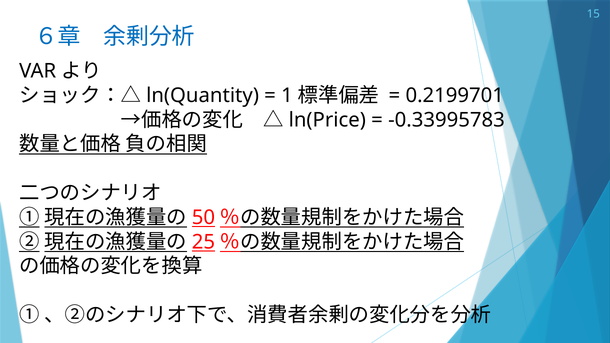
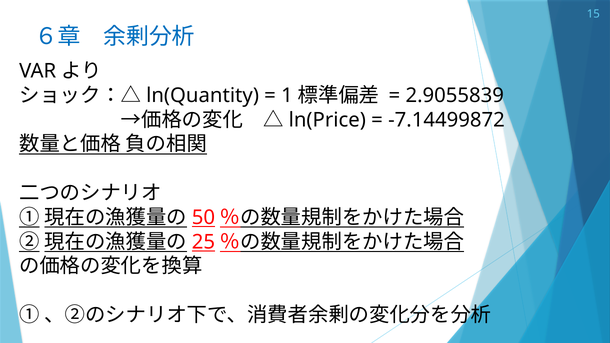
0.2199701: 0.2199701 -> 2.9055839
-0.33995783: -0.33995783 -> -7.14499872
